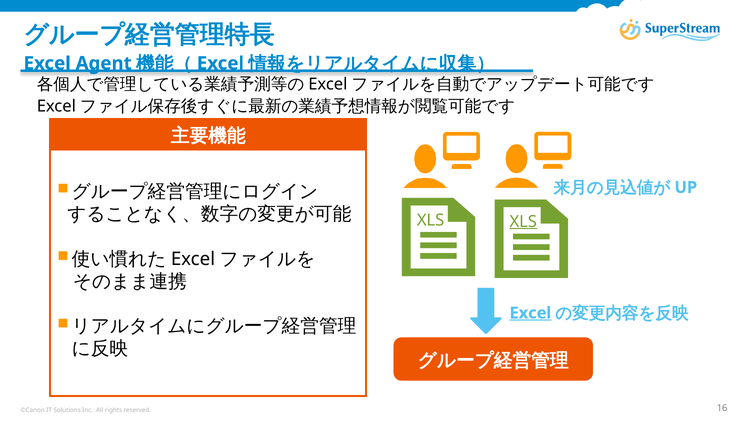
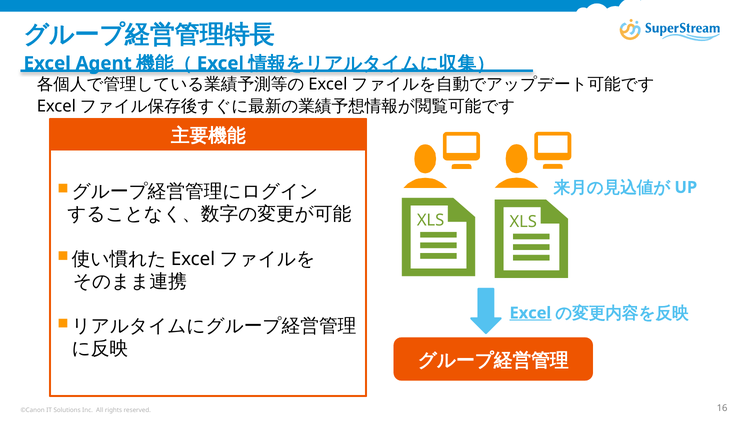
XLS at (523, 221) underline: present -> none
